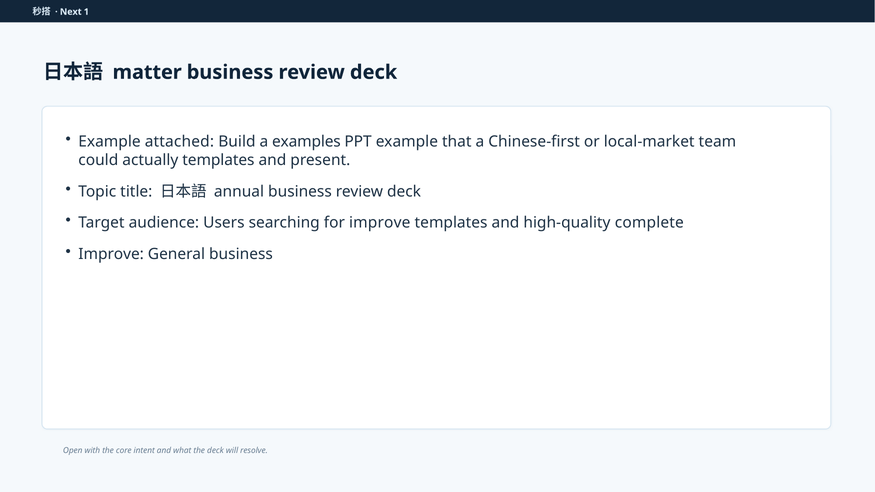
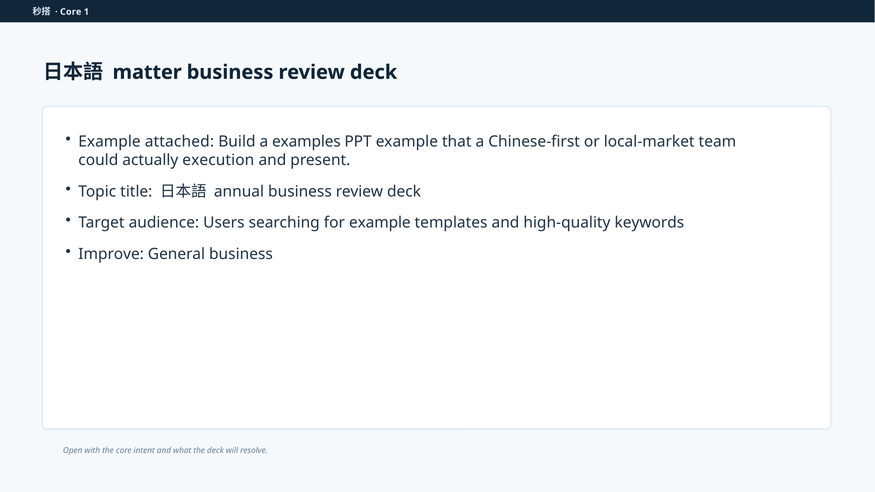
Next at (71, 12): Next -> Core
actually templates: templates -> execution
for improve: improve -> example
complete: complete -> keywords
